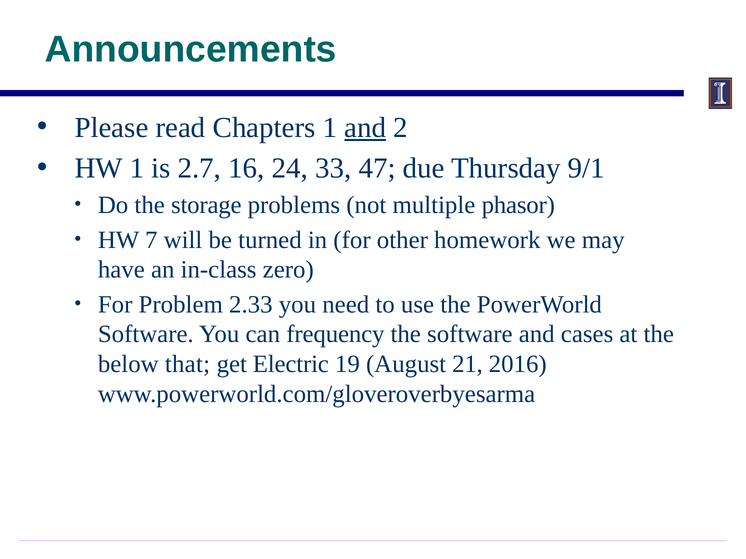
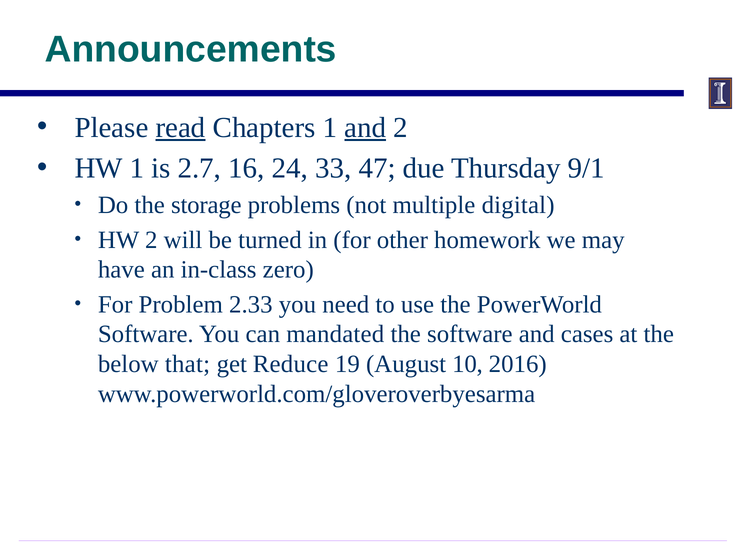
read underline: none -> present
phasor: phasor -> digital
HW 7: 7 -> 2
frequency: frequency -> mandated
Electric: Electric -> Reduce
21: 21 -> 10
